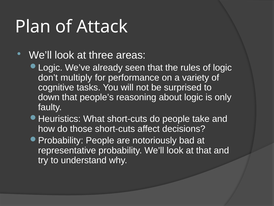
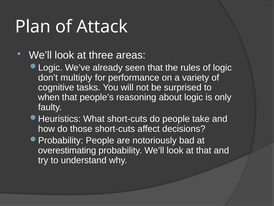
down: down -> when
representative: representative -> overestimating
